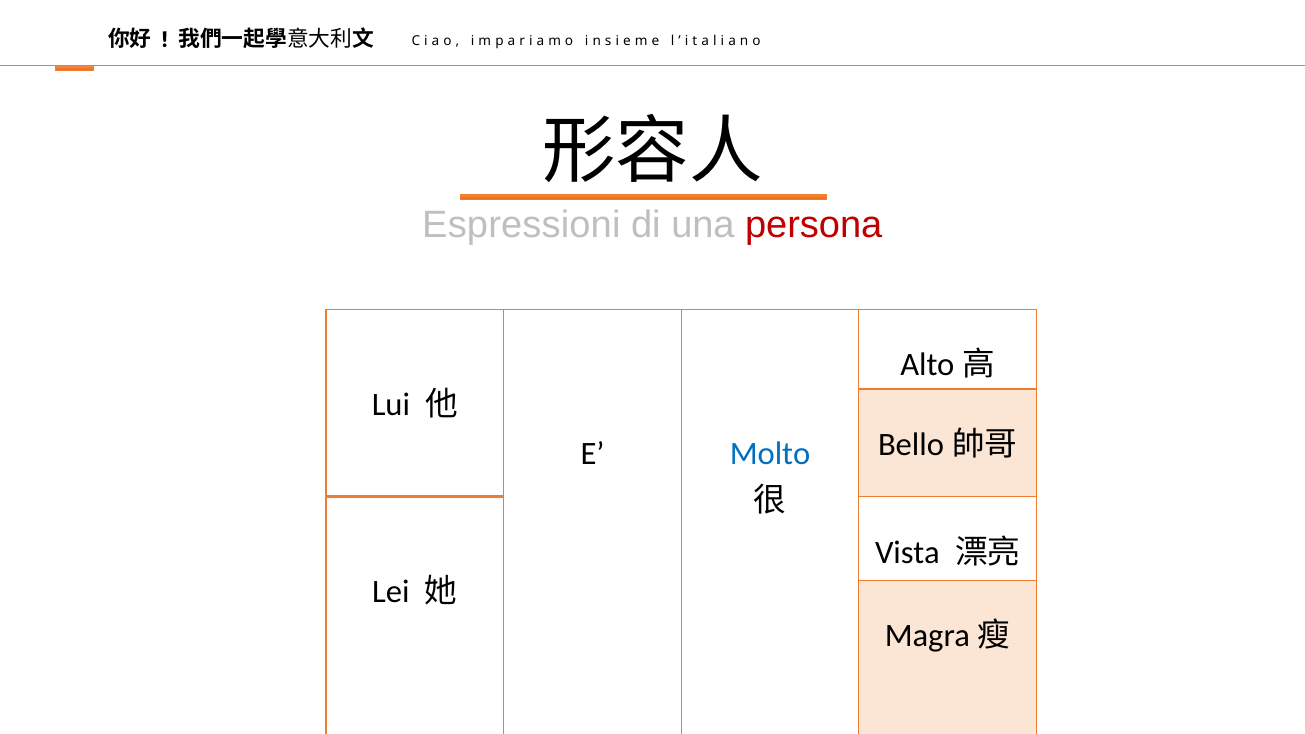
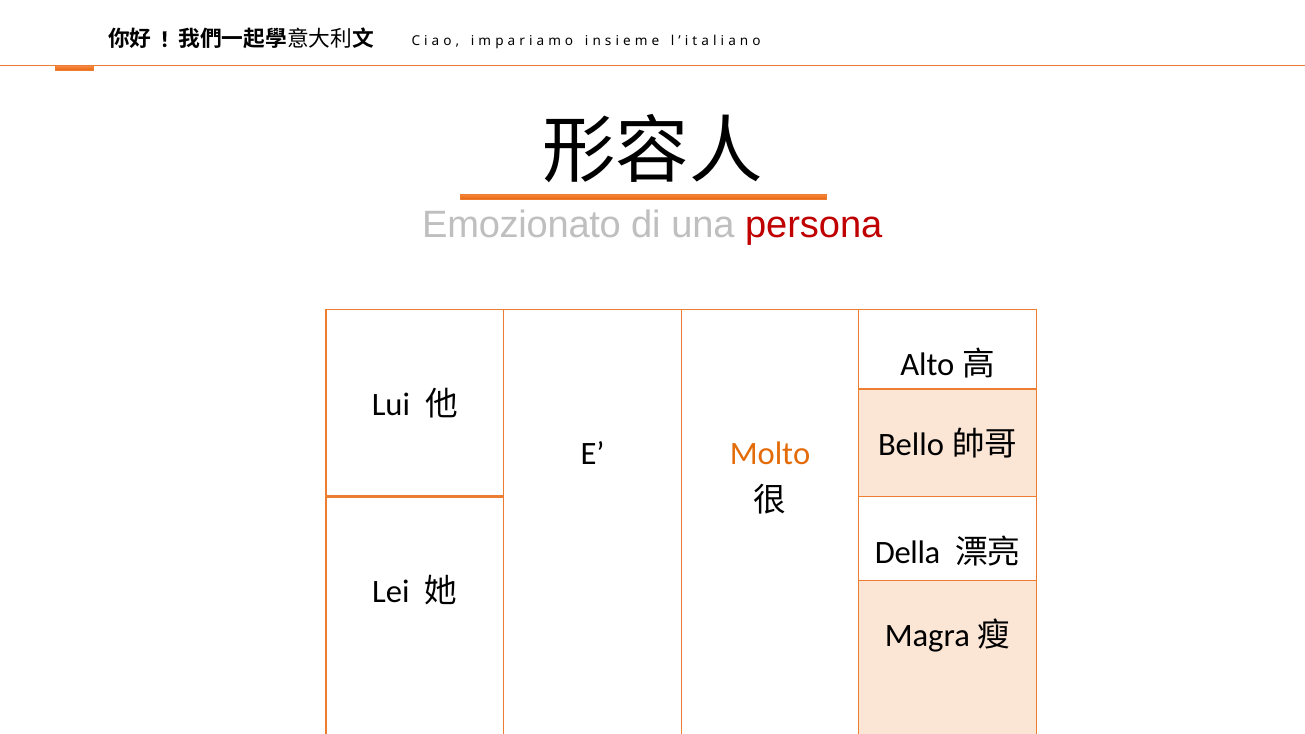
Espressioni: Espressioni -> Emozionato
Molto colour: blue -> orange
Vista: Vista -> Della
